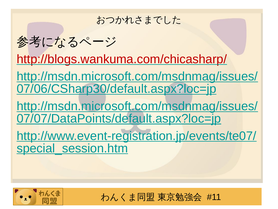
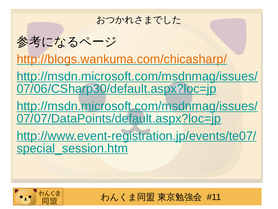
http://blogs.wankuma.com/chicasharp/ colour: red -> orange
